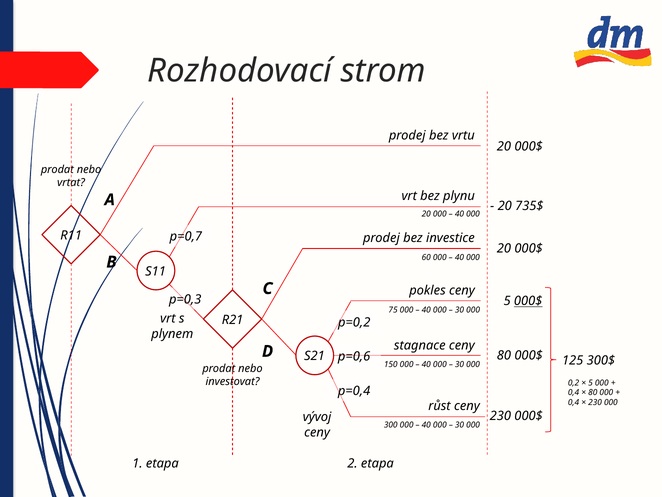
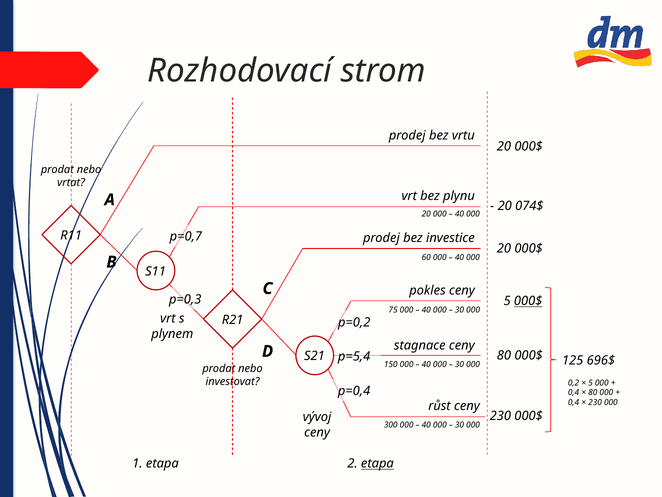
735$: 735$ -> 074$
300$: 300$ -> 696$
p=0,6: p=0,6 -> p=5,4
etapa at (377, 463) underline: none -> present
